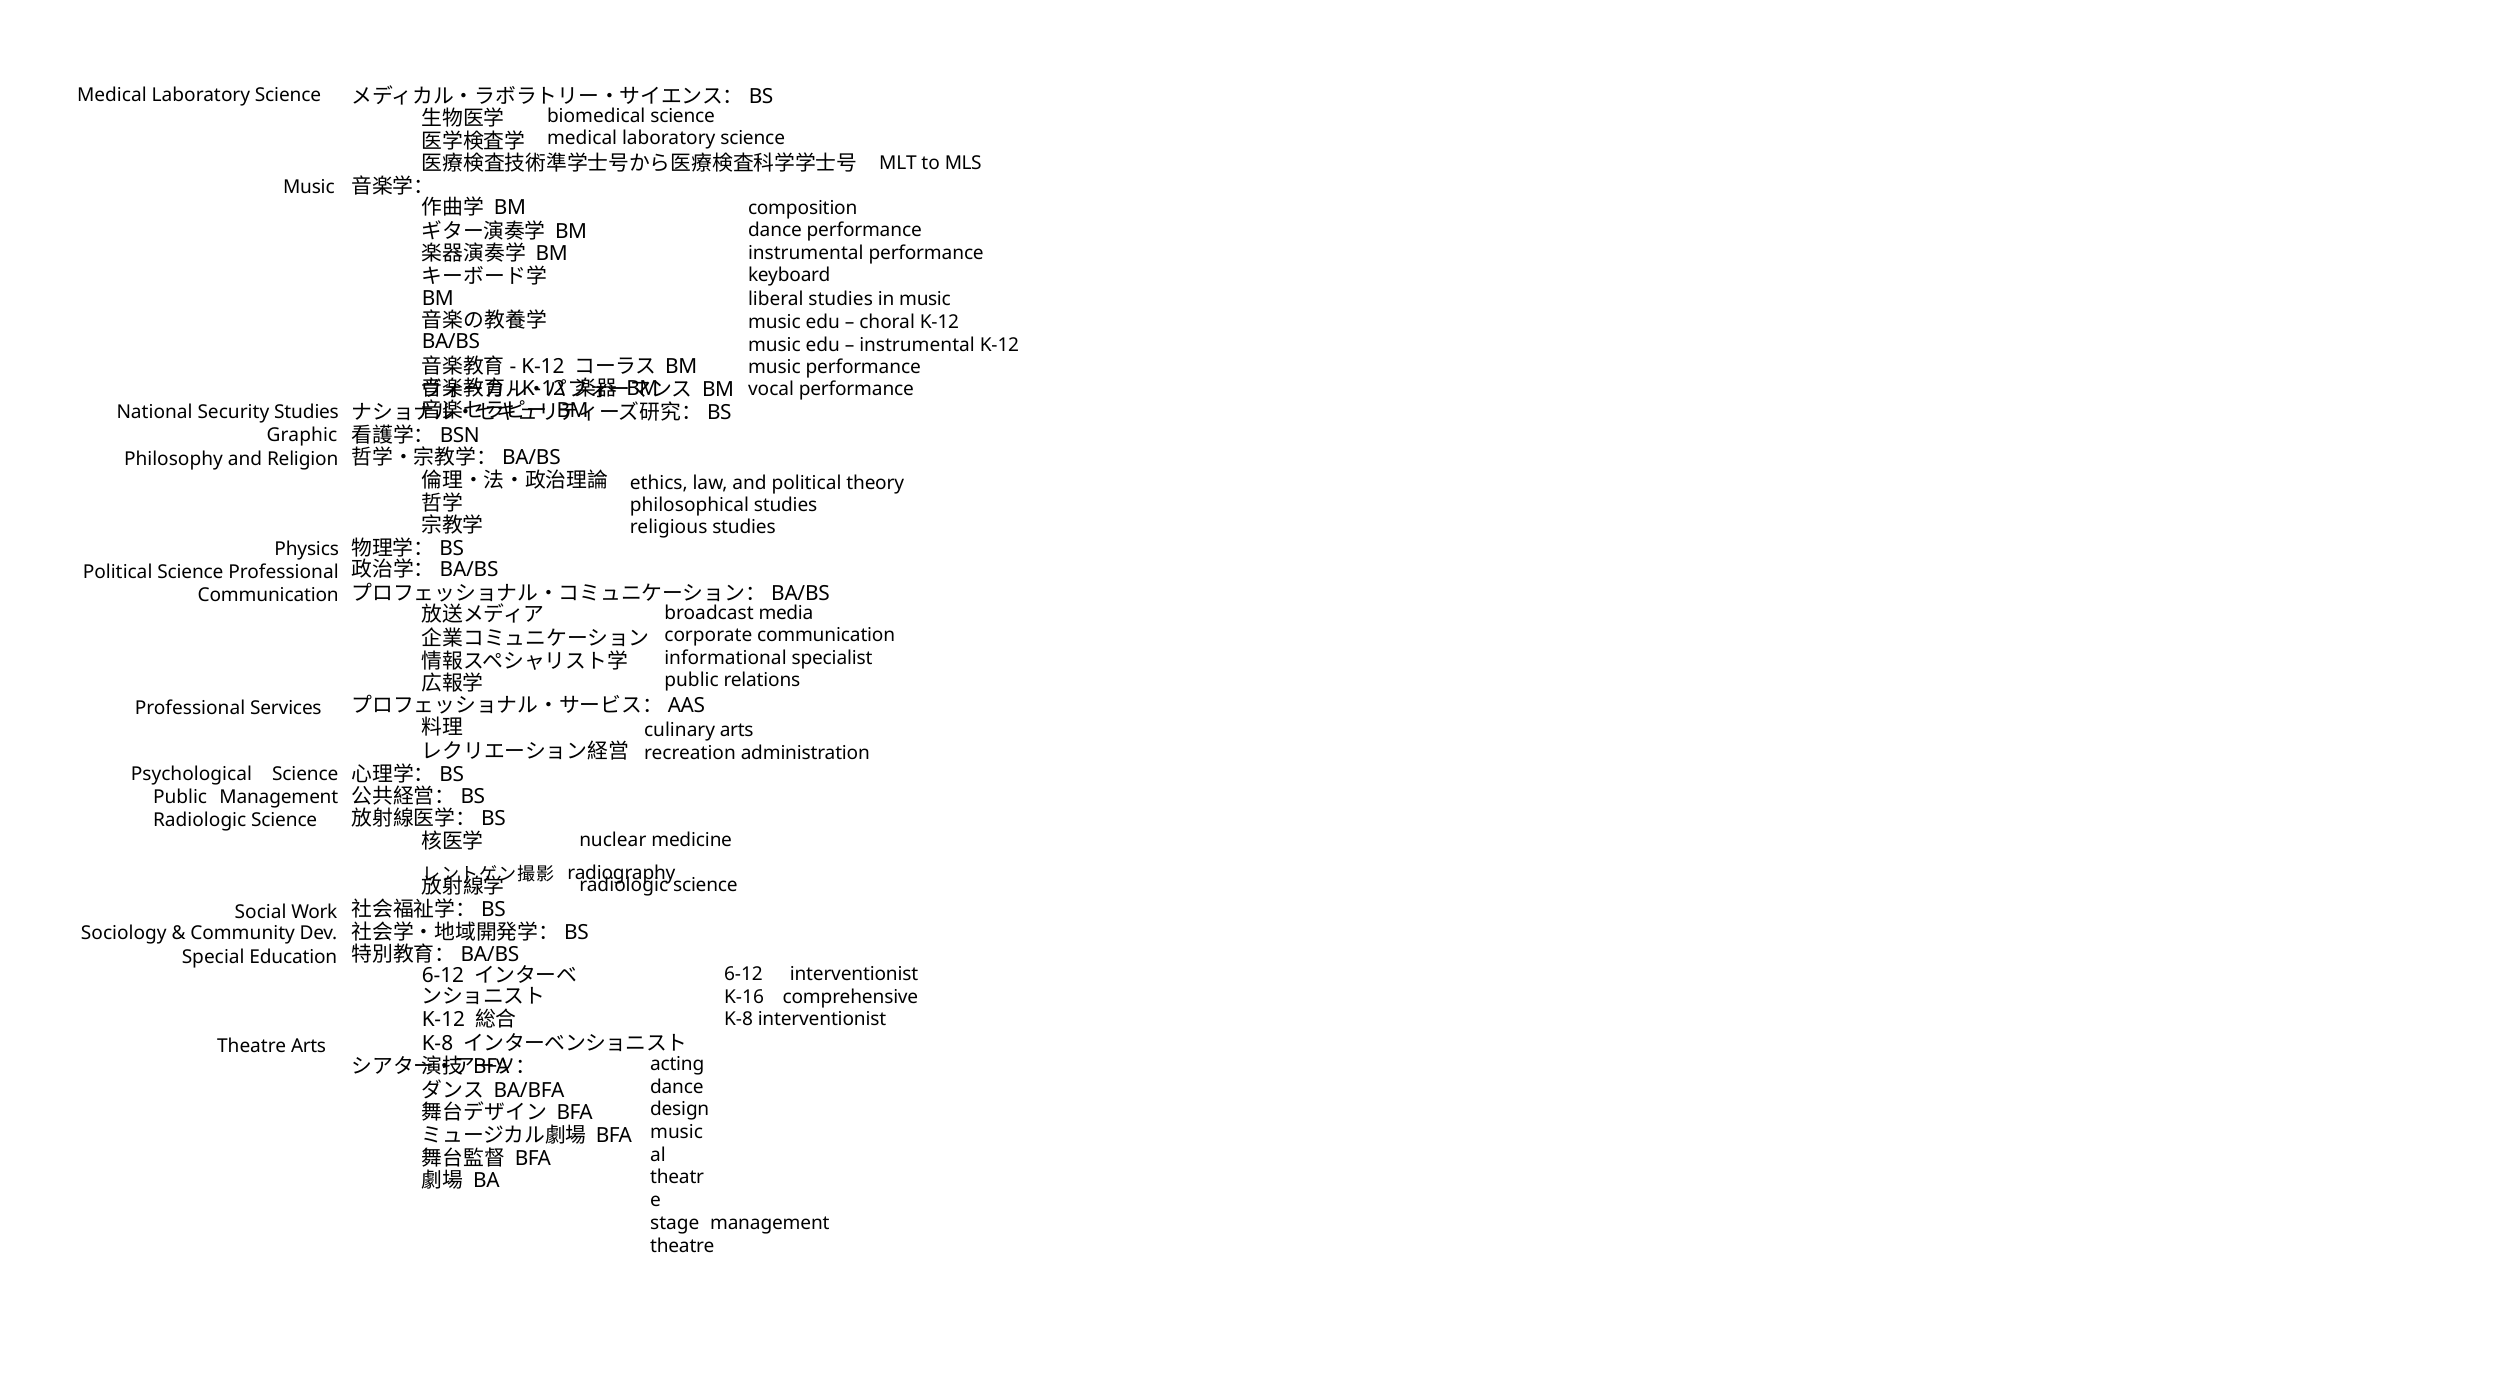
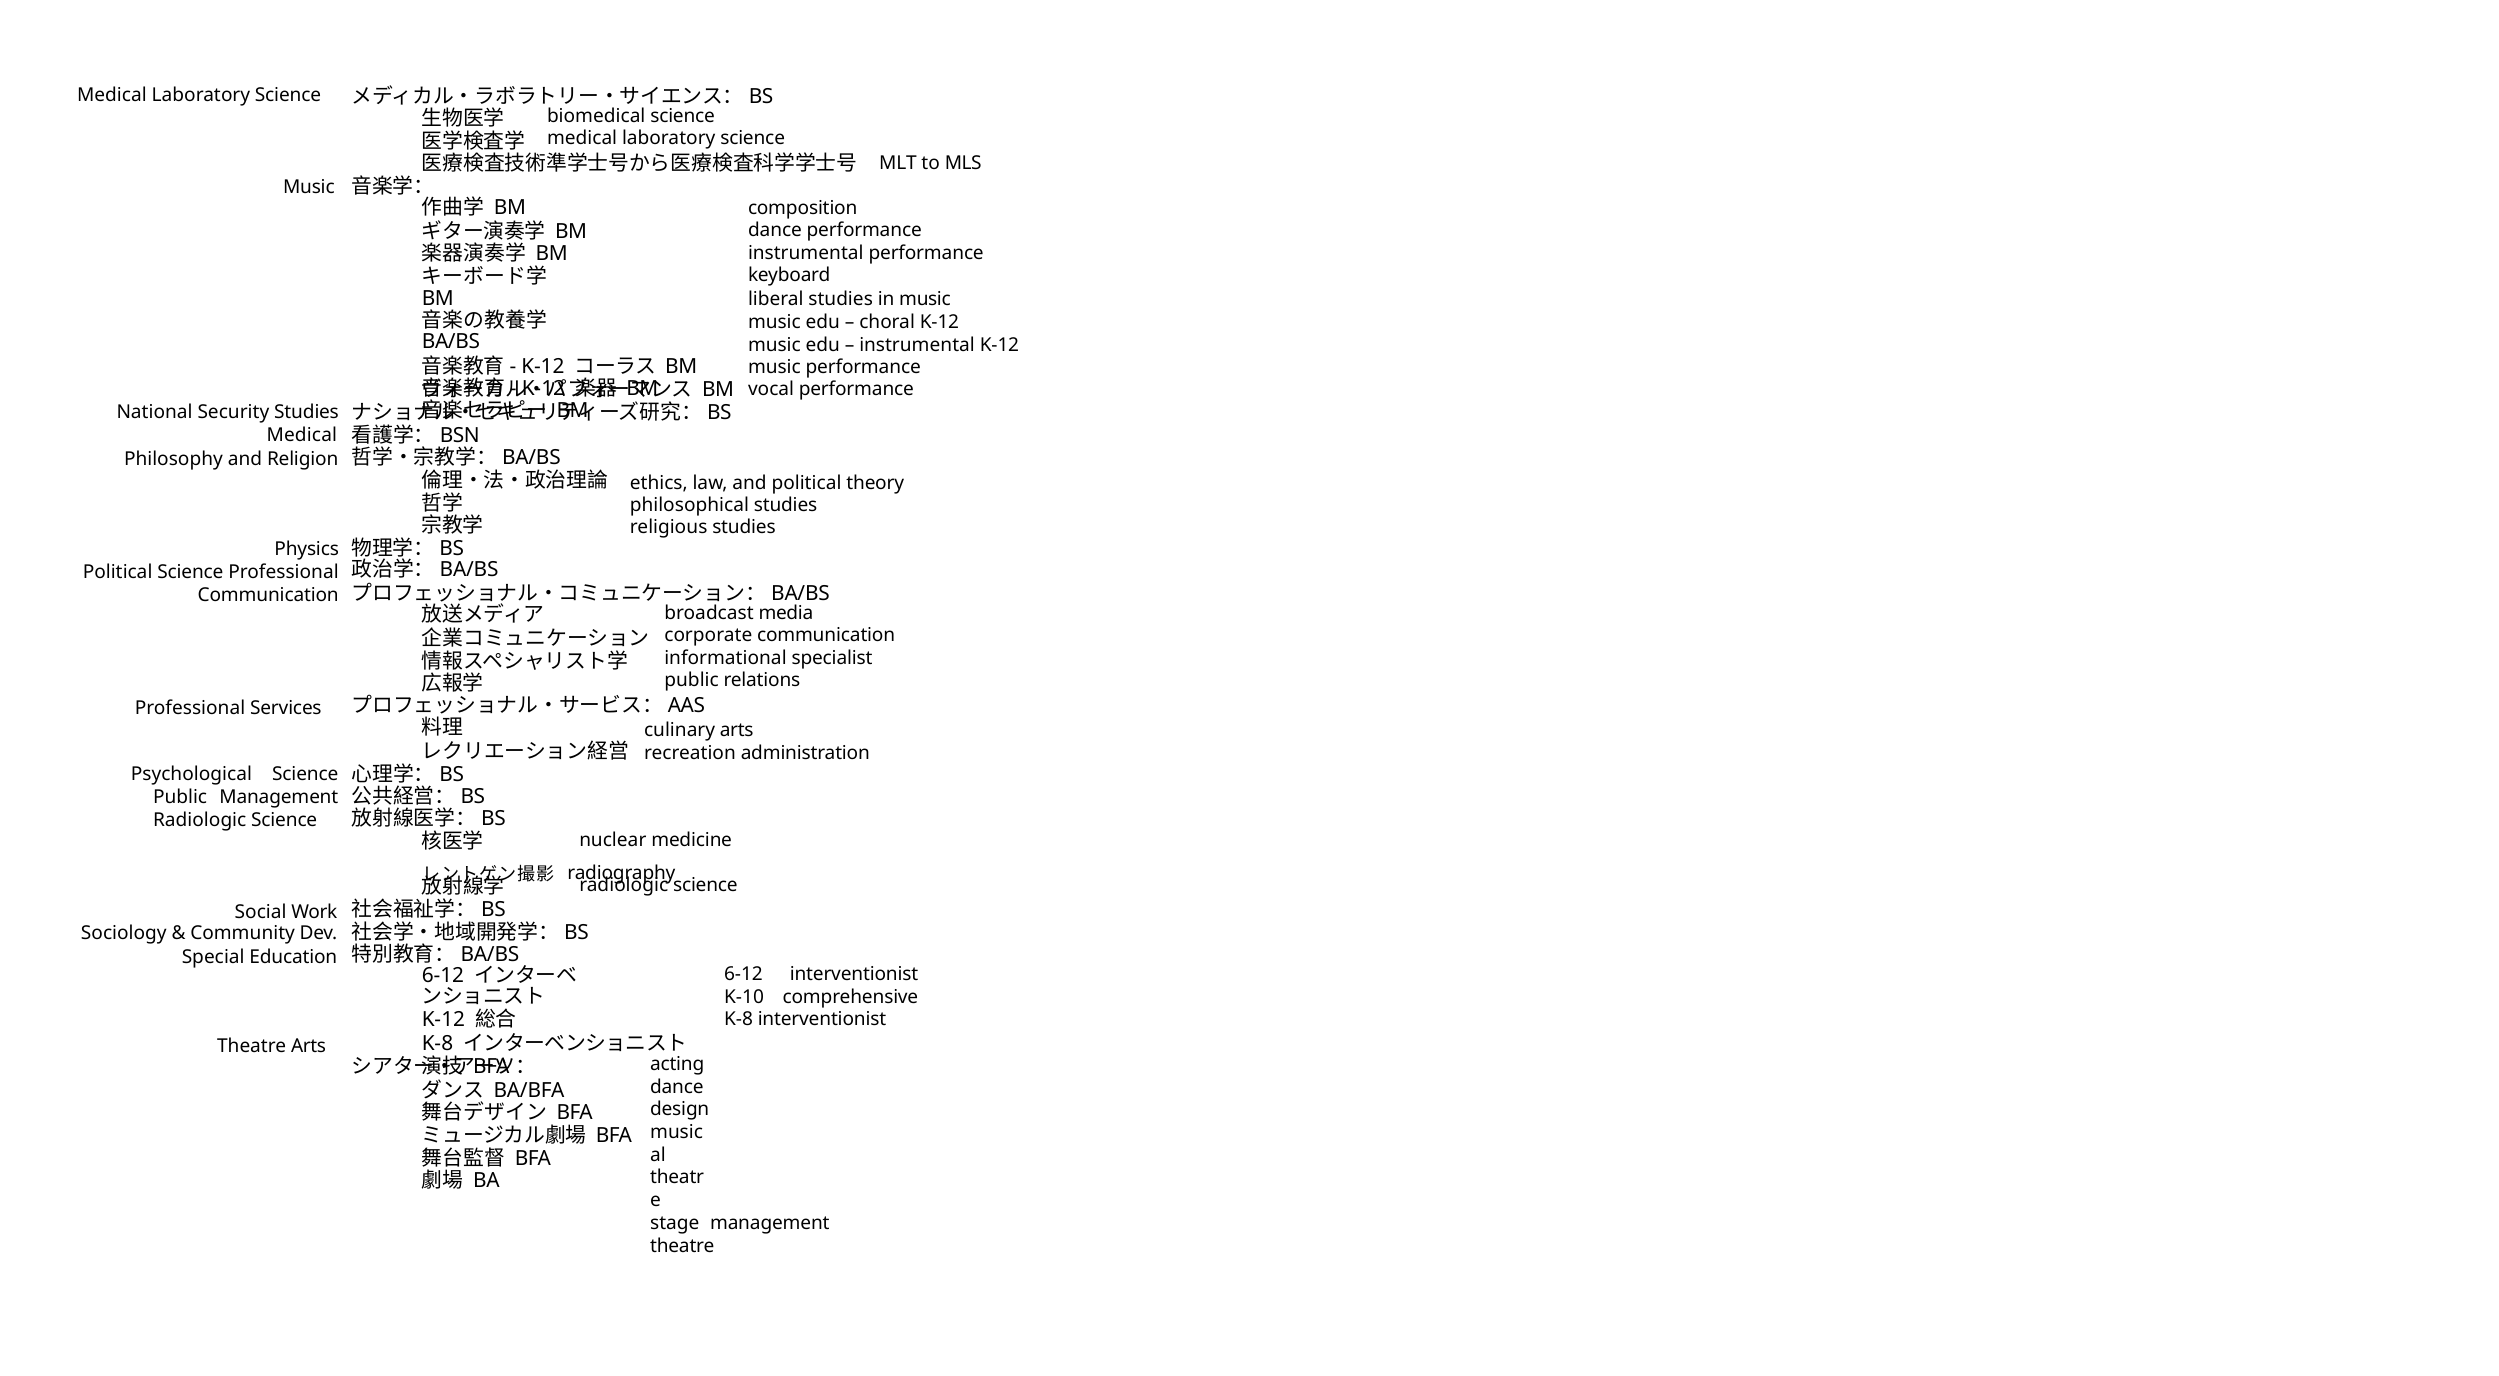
Graphic at (302, 435): Graphic -> Medical
K-16: K-16 -> K-10
